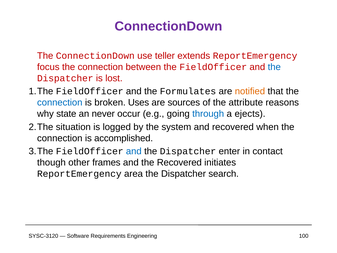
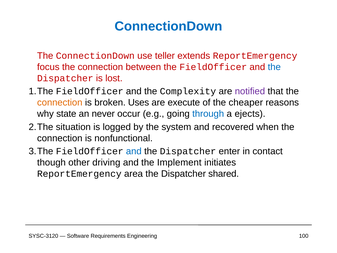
ConnectionDown at (168, 26) colour: purple -> blue
Formulates: Formulates -> Complexity
notified colour: orange -> purple
connection at (60, 103) colour: blue -> orange
sources: sources -> execute
attribute: attribute -> cheaper
accomplished: accomplished -> nonfunctional
frames: frames -> driving
the Recovered: Recovered -> Implement
search: search -> shared
